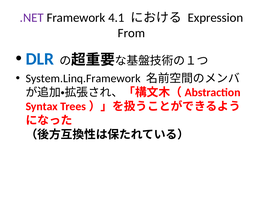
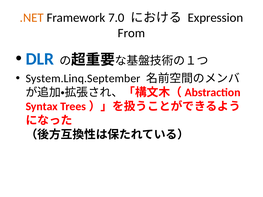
.NET colour: purple -> orange
4.1: 4.1 -> 7.0
System.Linq.Framework: System.Linq.Framework -> System.Linq.September
